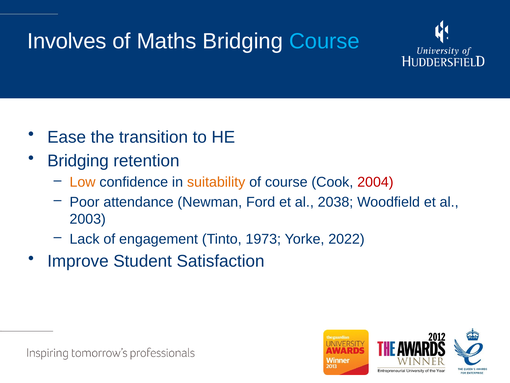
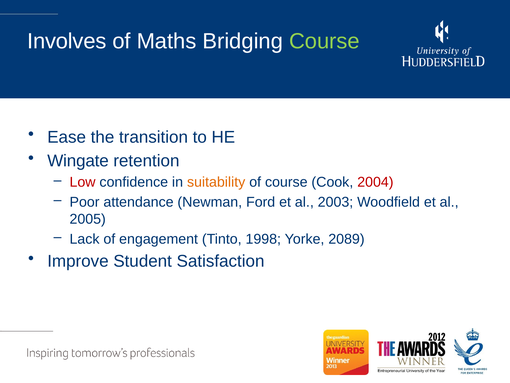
Course at (324, 41) colour: light blue -> light green
Bridging at (78, 161): Bridging -> Wingate
Low colour: orange -> red
2038: 2038 -> 2003
2003: 2003 -> 2005
1973: 1973 -> 1998
2022: 2022 -> 2089
